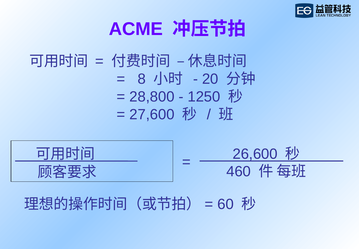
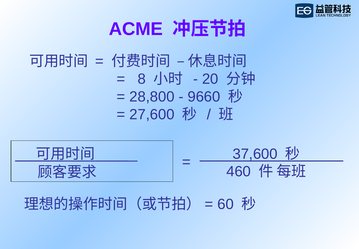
1250: 1250 -> 9660
26,600: 26,600 -> 37,600
